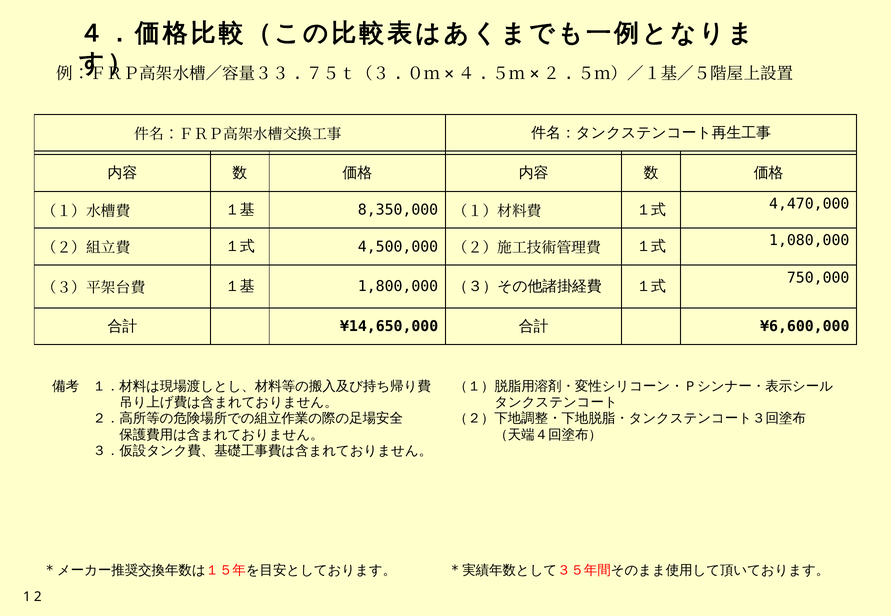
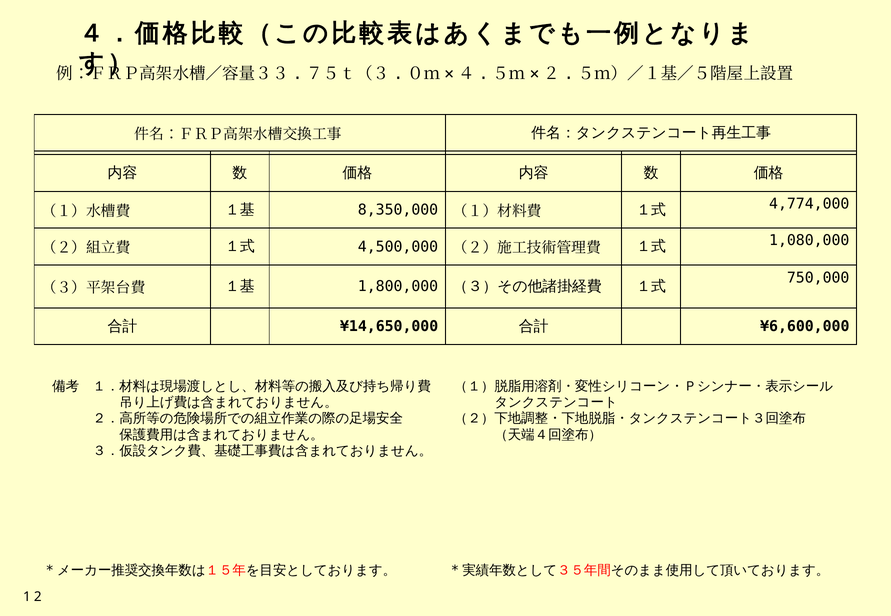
4,470,000: 4,470,000 -> 4,774,000
